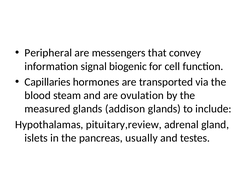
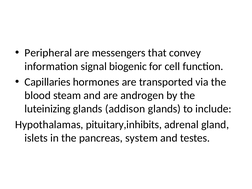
ovulation: ovulation -> androgen
measured: measured -> luteinizing
pituitary,review: pituitary,review -> pituitary,inhibits
usually: usually -> system
